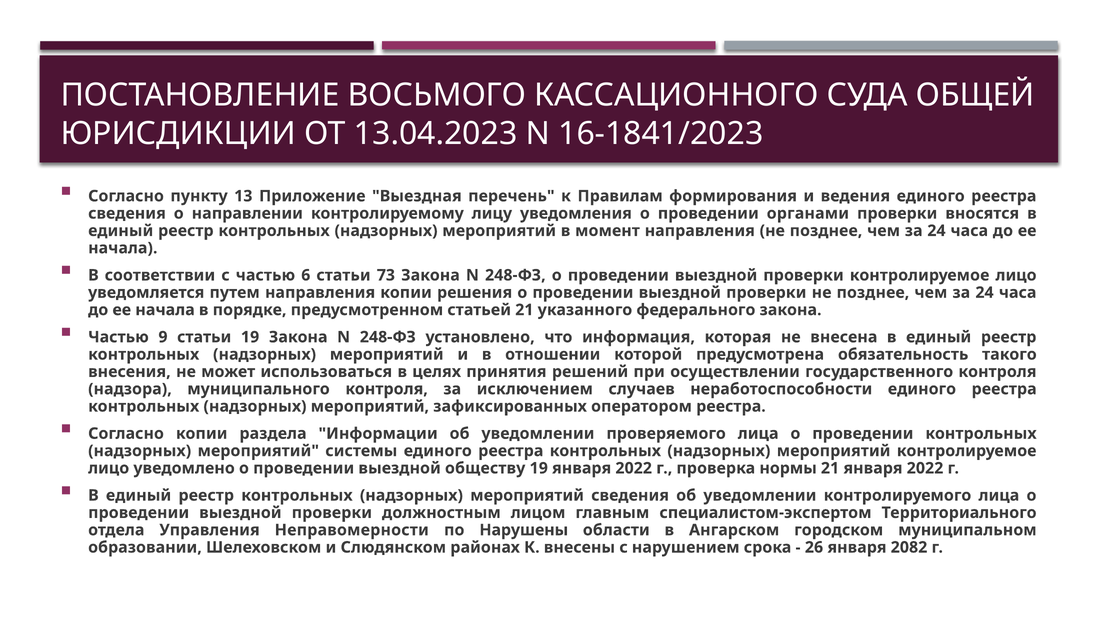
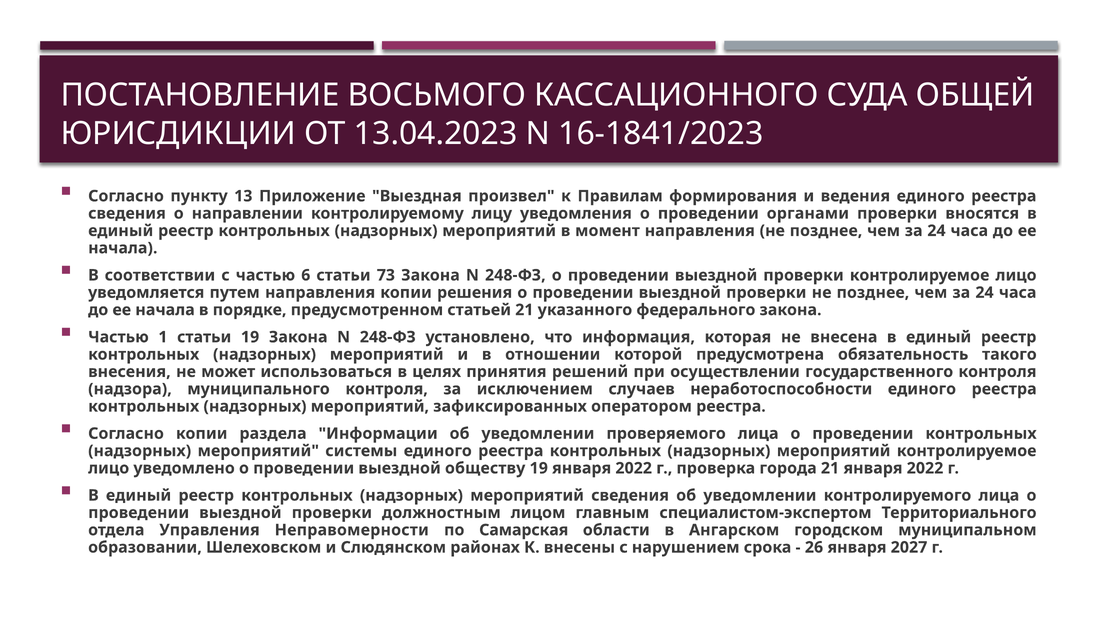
перечень: перечень -> произвел
9: 9 -> 1
нормы: нормы -> города
Нарушены: Нарушены -> Самарская
2082: 2082 -> 2027
